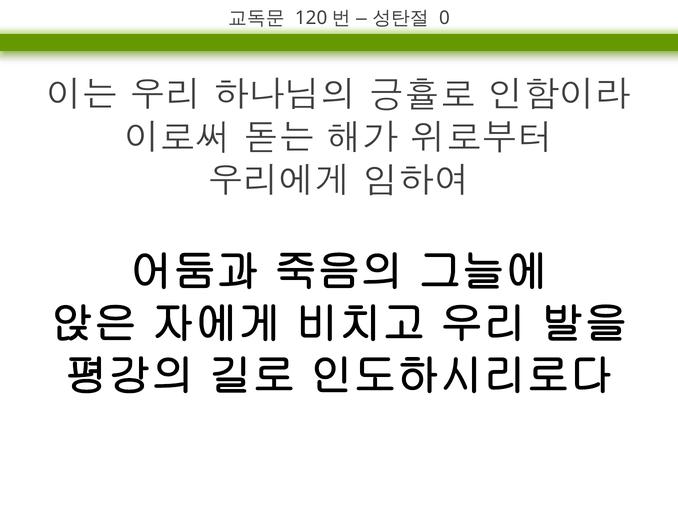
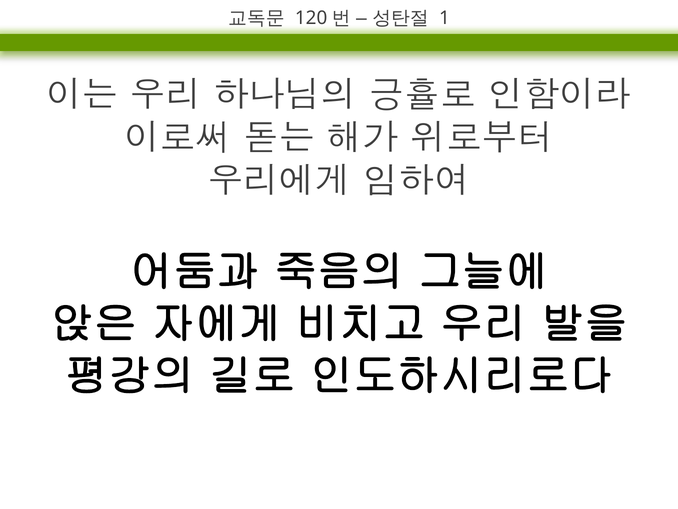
0: 0 -> 1
